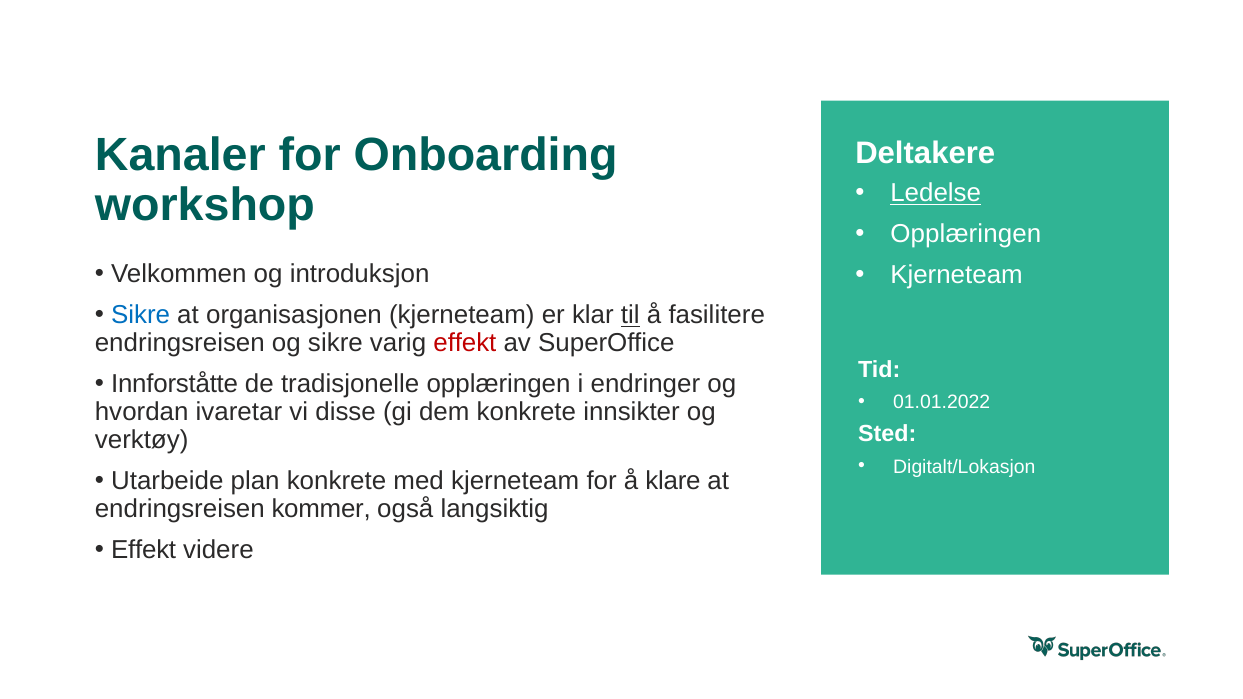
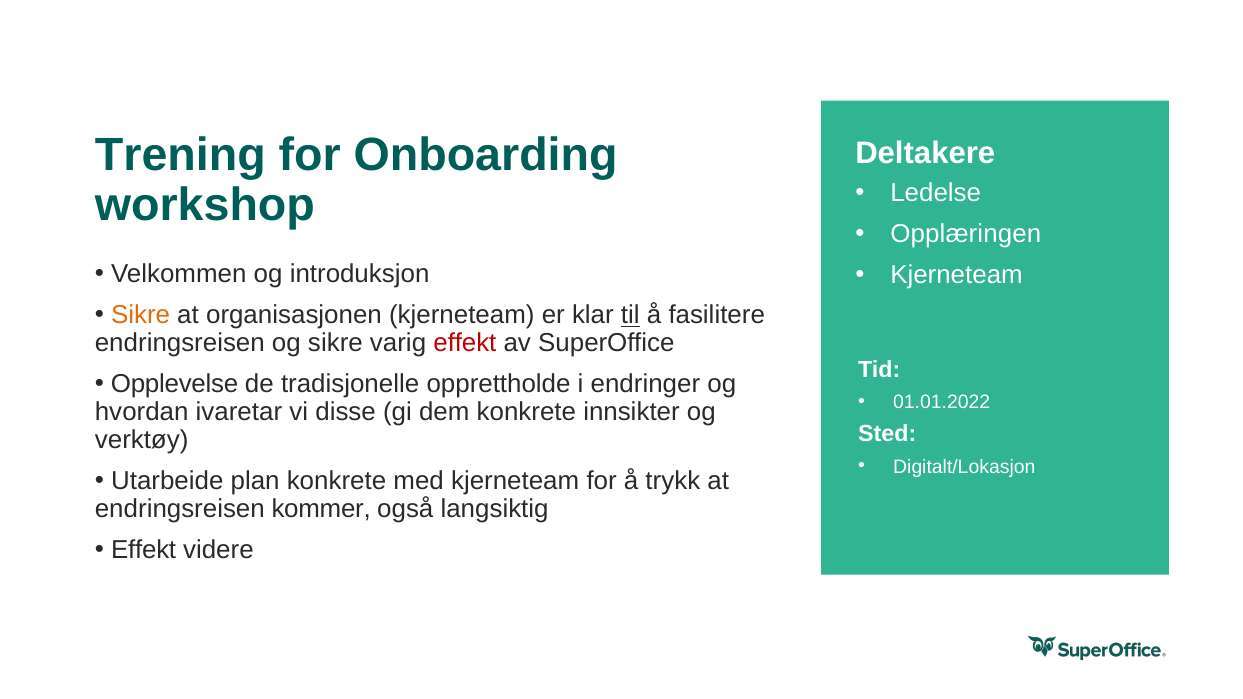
Kanaler: Kanaler -> Trening
Ledelse underline: present -> none
Sikre at (141, 315) colour: blue -> orange
Innforståtte: Innforståtte -> Opplevelse
tradisjonelle opplæringen: opplæringen -> opprettholde
klare: klare -> trykk
